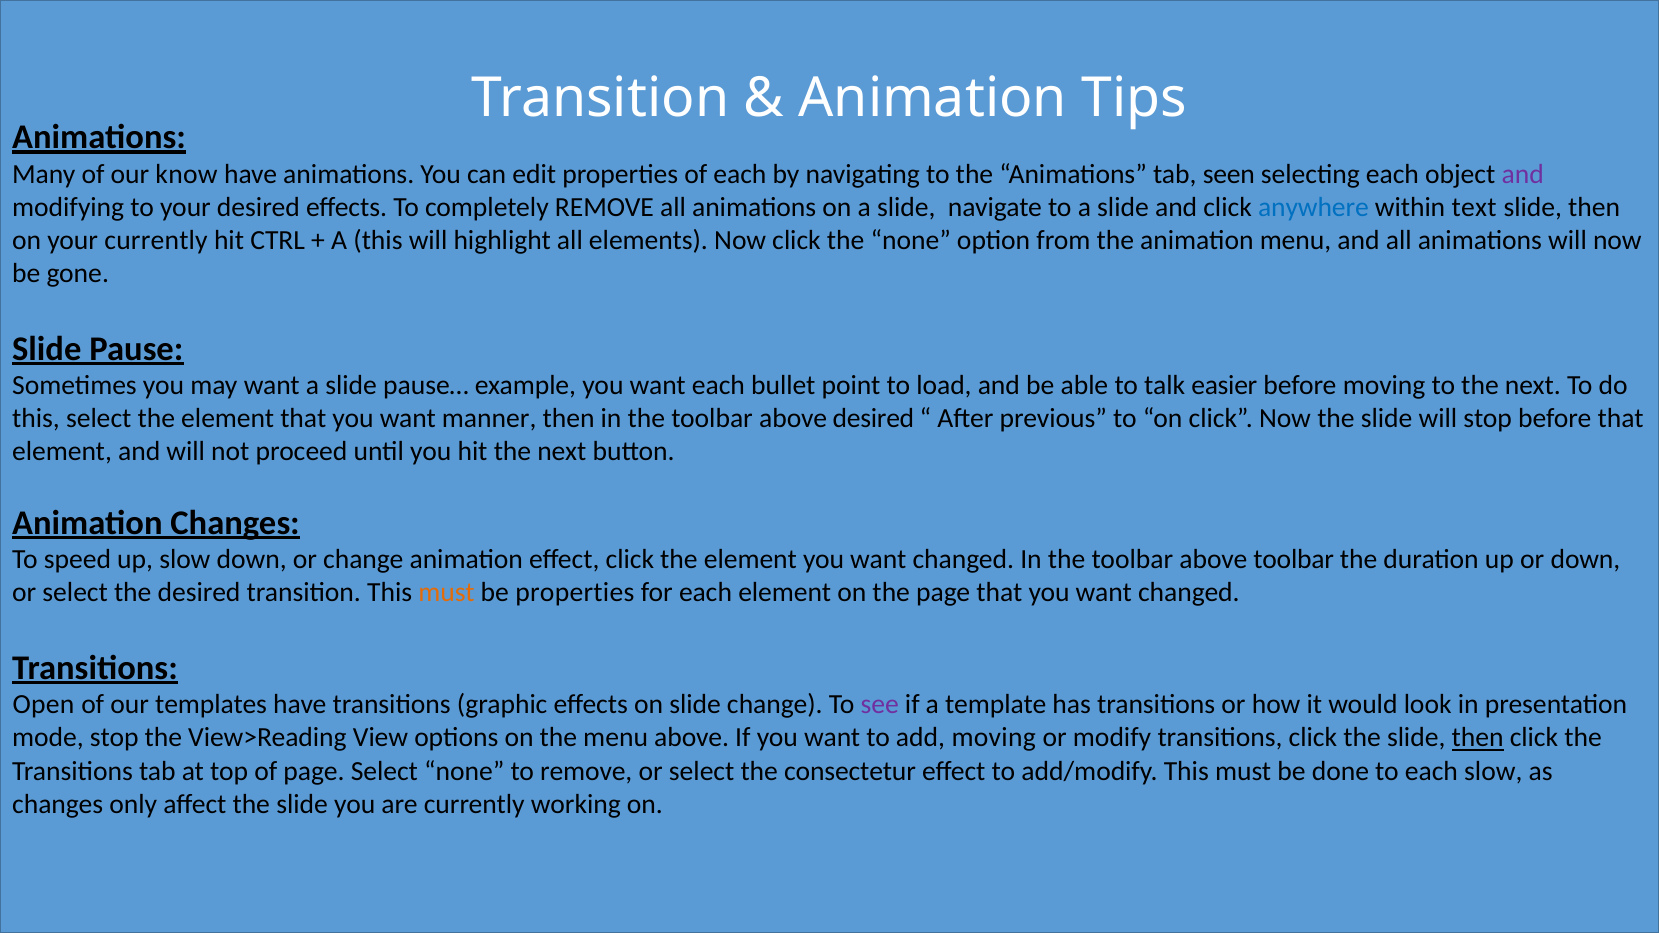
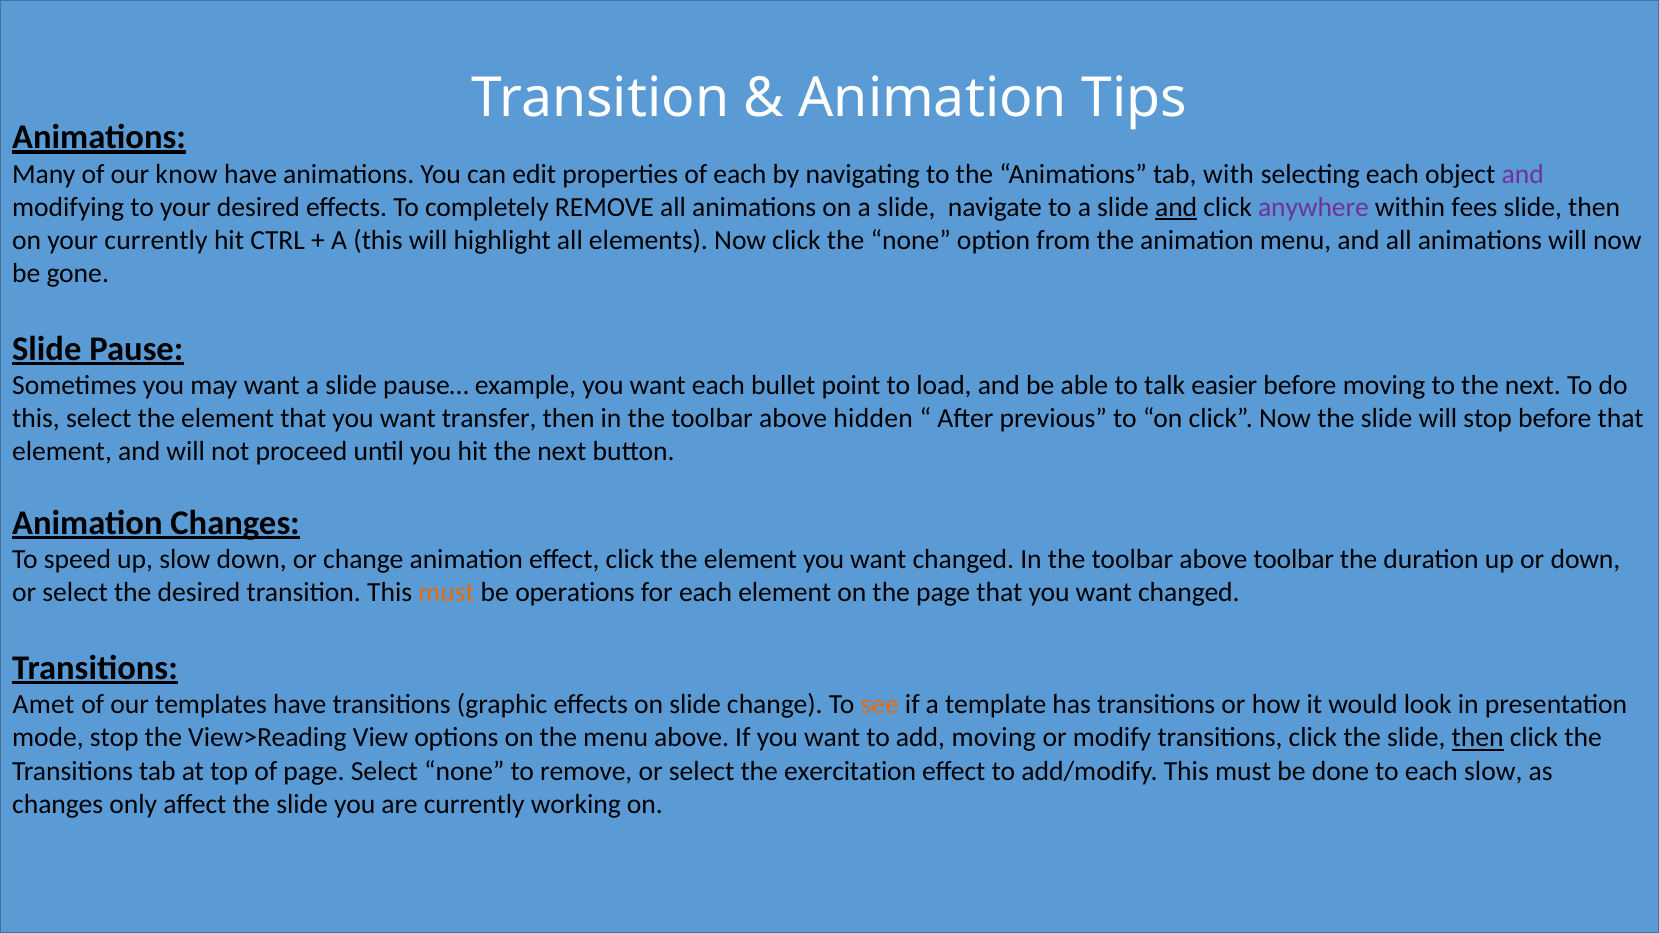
seen: seen -> with
and at (1176, 207) underline: none -> present
anywhere colour: blue -> purple
text: text -> fees
manner: manner -> transfer
above desired: desired -> hidden
be properties: properties -> operations
Open: Open -> Amet
see colour: purple -> orange
consectetur: consectetur -> exercitation
